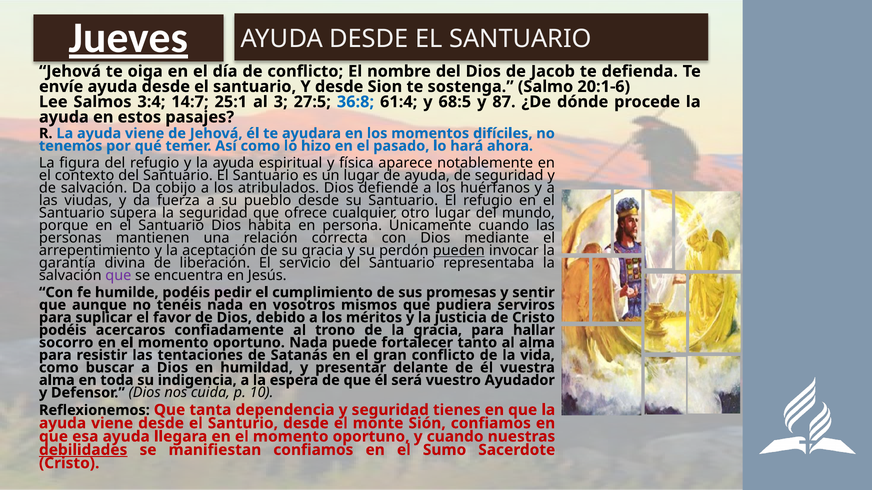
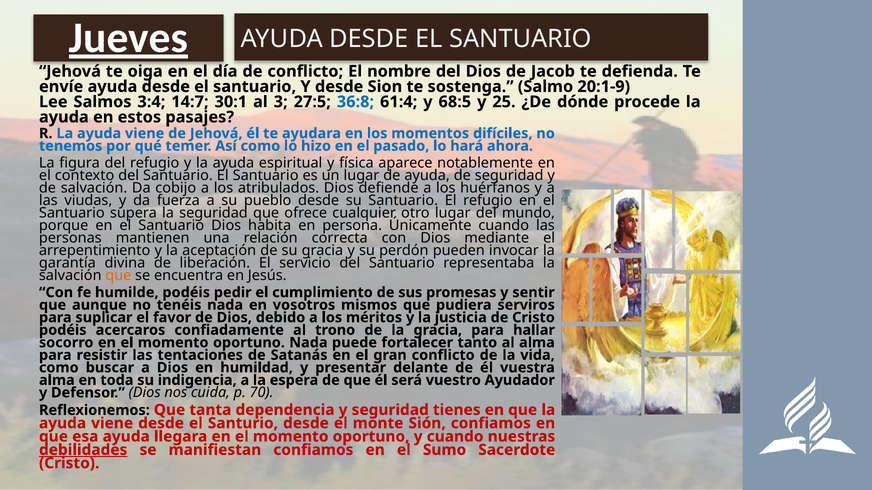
20:1-6: 20:1-6 -> 20:1-9
25:1: 25:1 -> 30:1
87: 87 -> 25
pueden underline: present -> none
que at (118, 276) colour: purple -> orange
10: 10 -> 70
